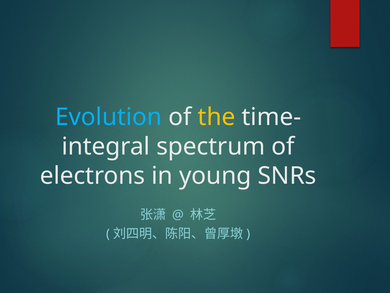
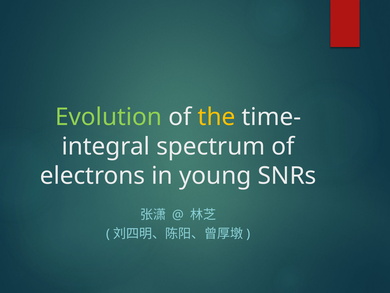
Evolution colour: light blue -> light green
